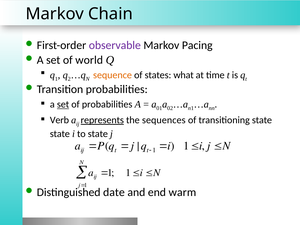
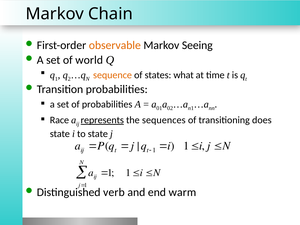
observable colour: purple -> orange
Pacing: Pacing -> Seeing
set at (63, 104) underline: present -> none
Verb: Verb -> Race
transitioning state: state -> does
date: date -> verb
